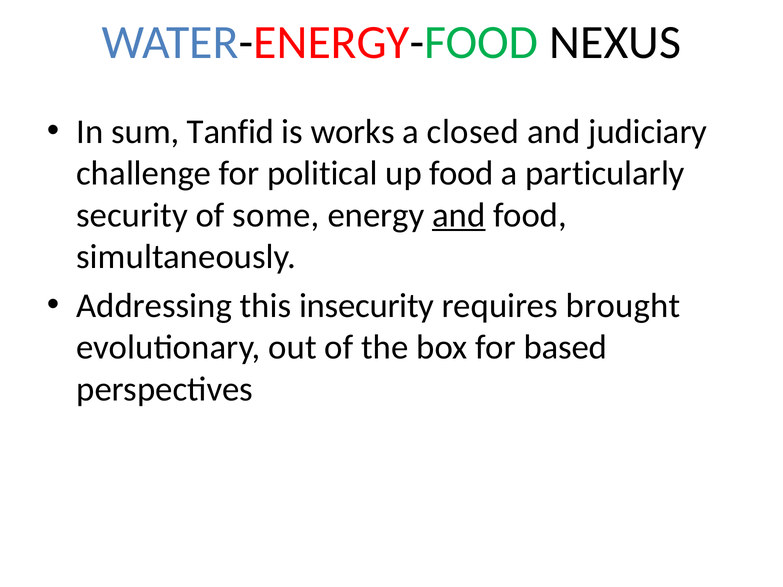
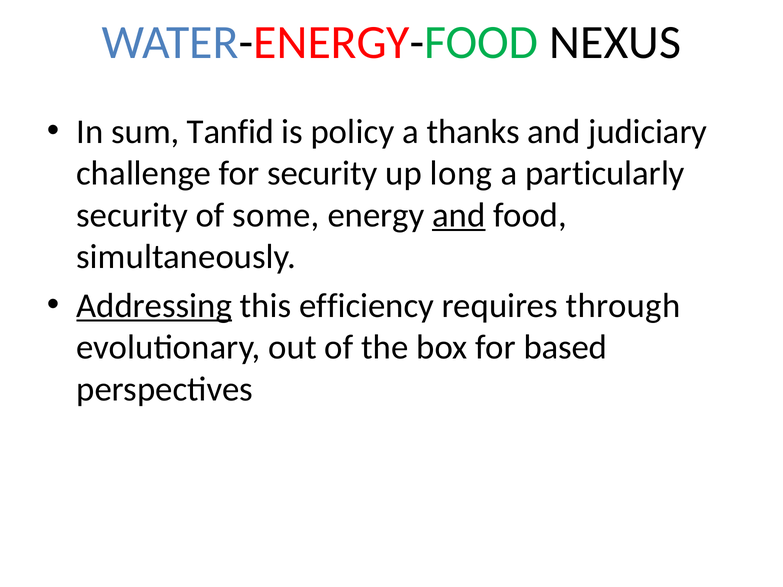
works: works -> policy
closed: closed -> thanks
for political: political -> security
up food: food -> long
Addressing underline: none -> present
insecurity: insecurity -> efficiency
brought: brought -> through
